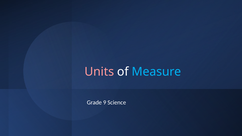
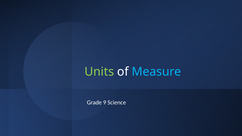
Units colour: pink -> light green
